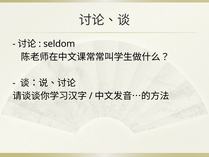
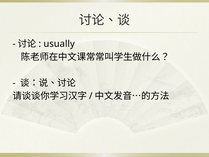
seldom: seldom -> usually
